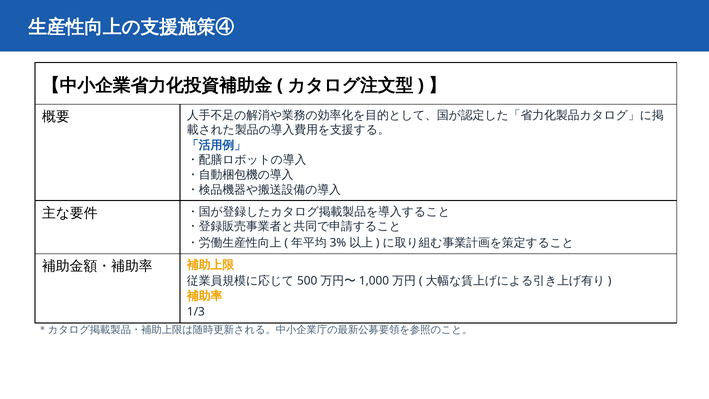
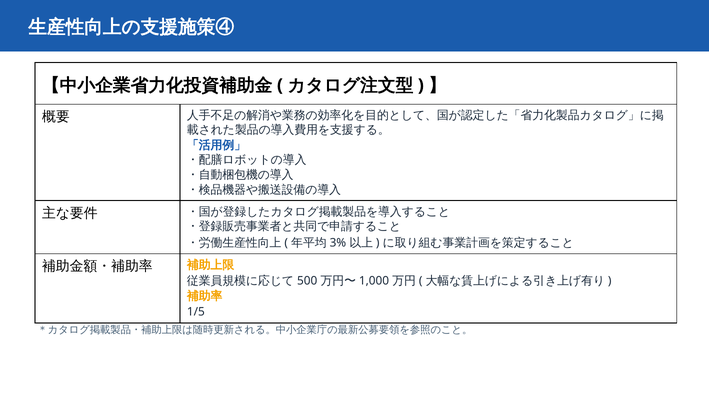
1/3: 1/3 -> 1/5
